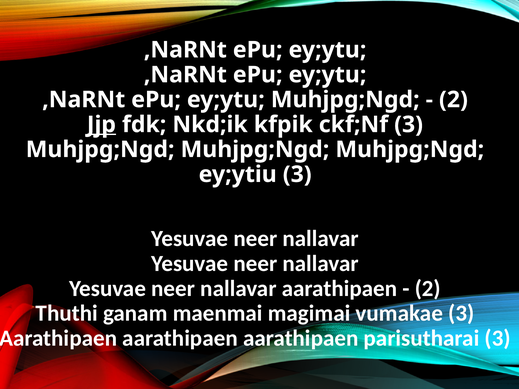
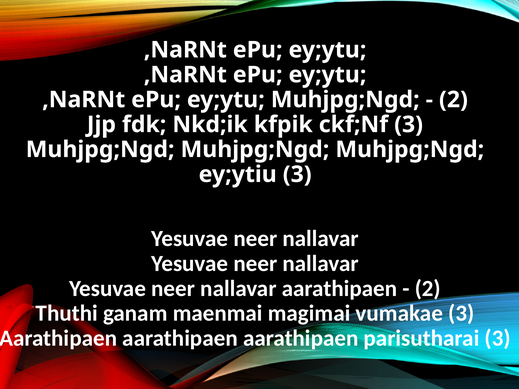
Jjp underline: present -> none
